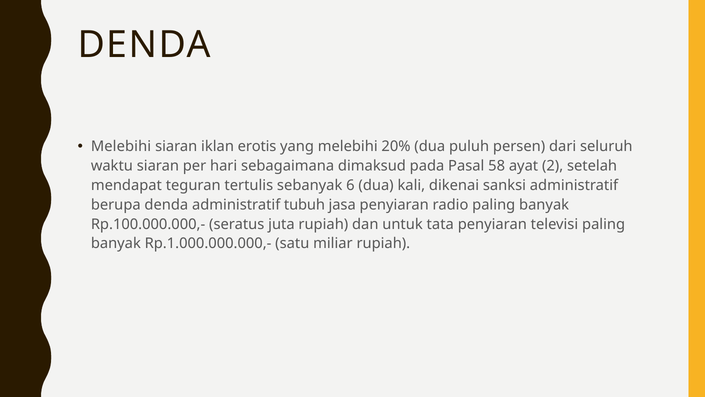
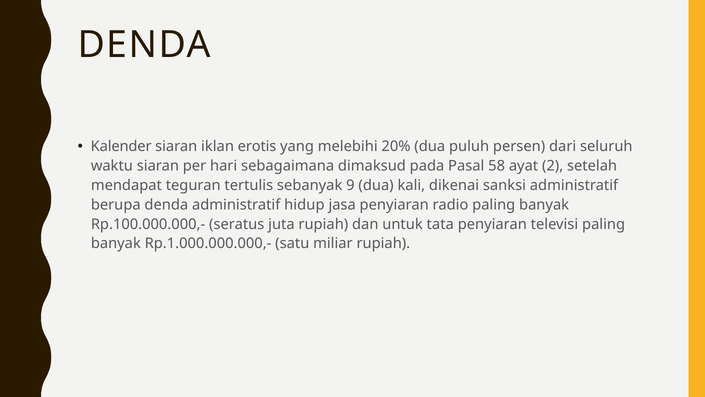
Melebihi at (121, 146): Melebihi -> Kalender
6: 6 -> 9
tubuh: tubuh -> hidup
